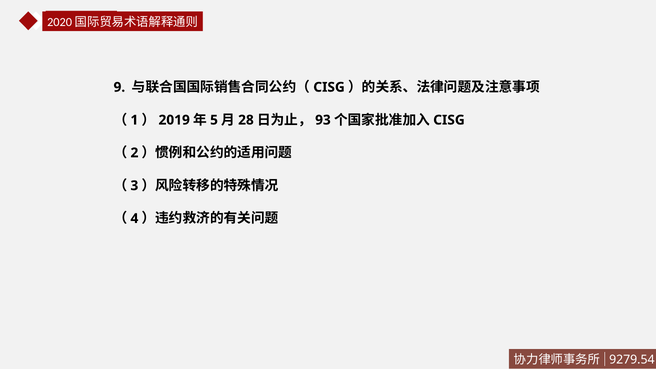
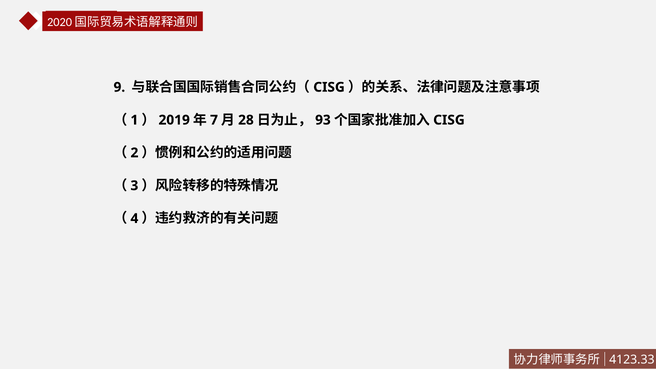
5: 5 -> 7
9279.54: 9279.54 -> 4123.33
